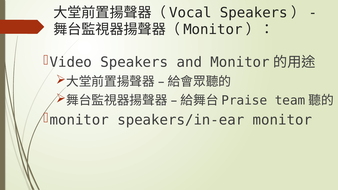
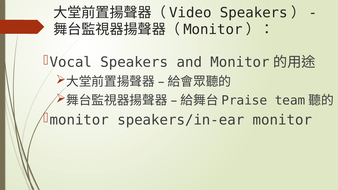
Vocal: Vocal -> Video
Video: Video -> Vocal
